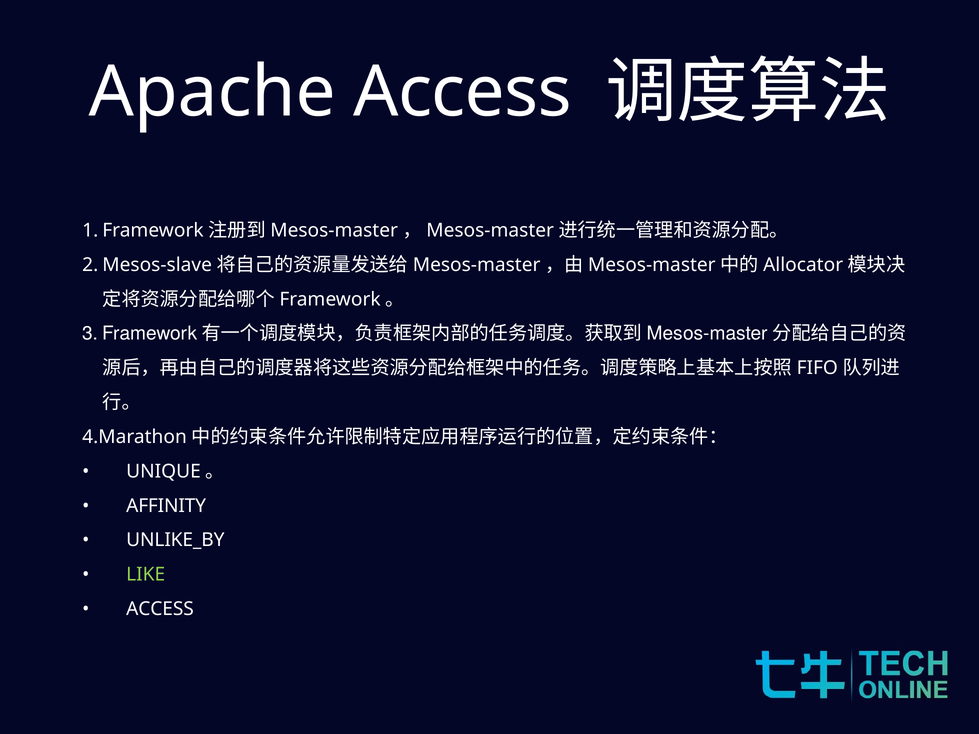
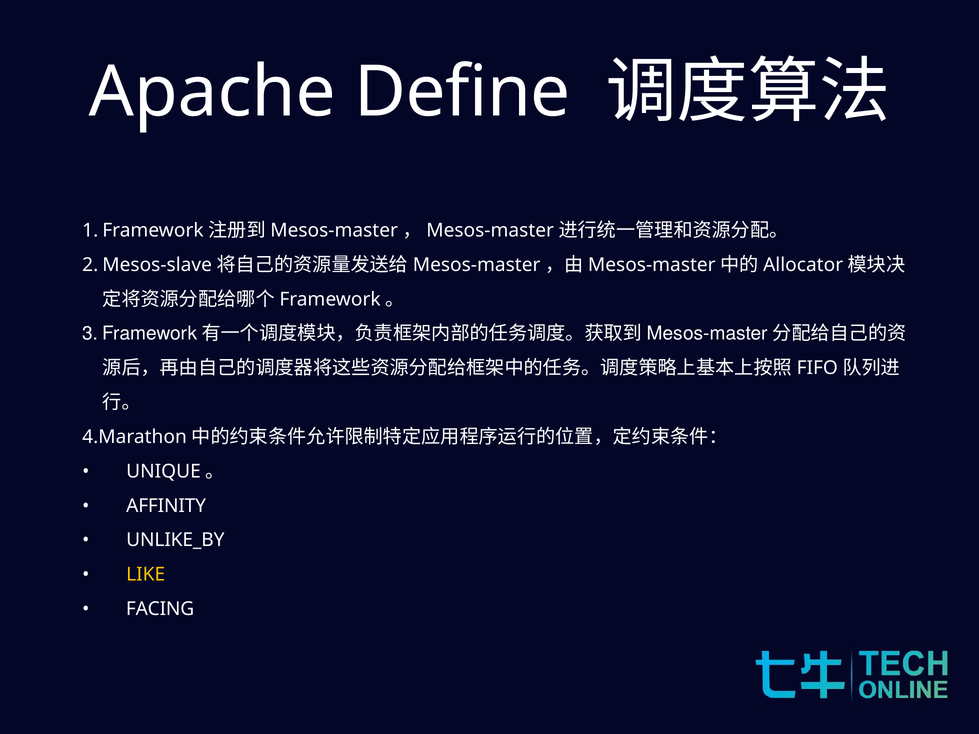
Apache Access: Access -> Define
LIKE colour: light green -> yellow
ACCESS at (160, 609): ACCESS -> FACING
